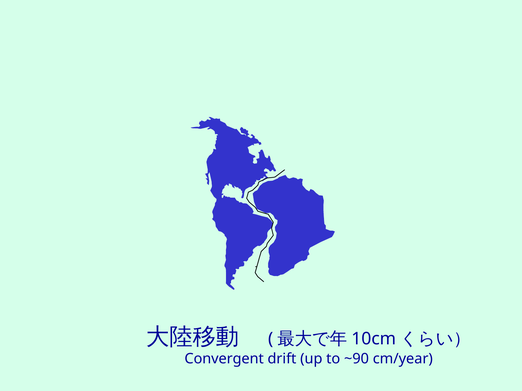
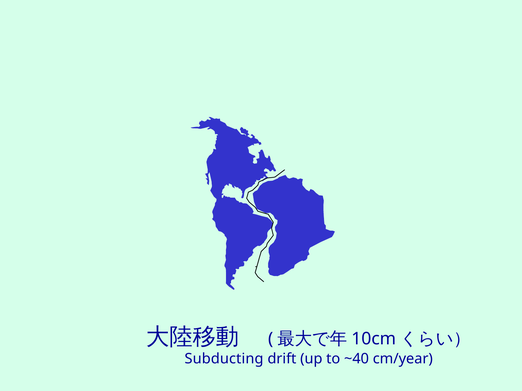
Convergent: Convergent -> Subducting
~90: ~90 -> ~40
